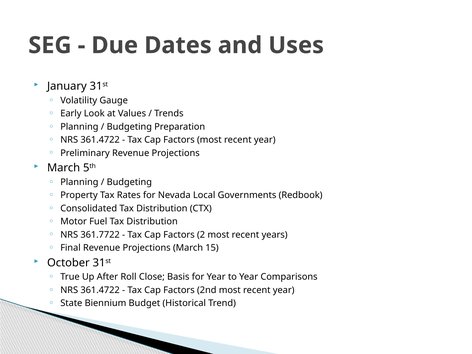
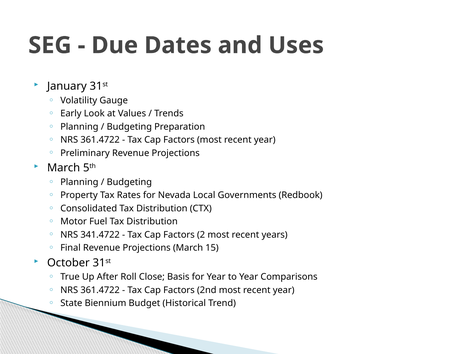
361.7722: 361.7722 -> 341.4722
